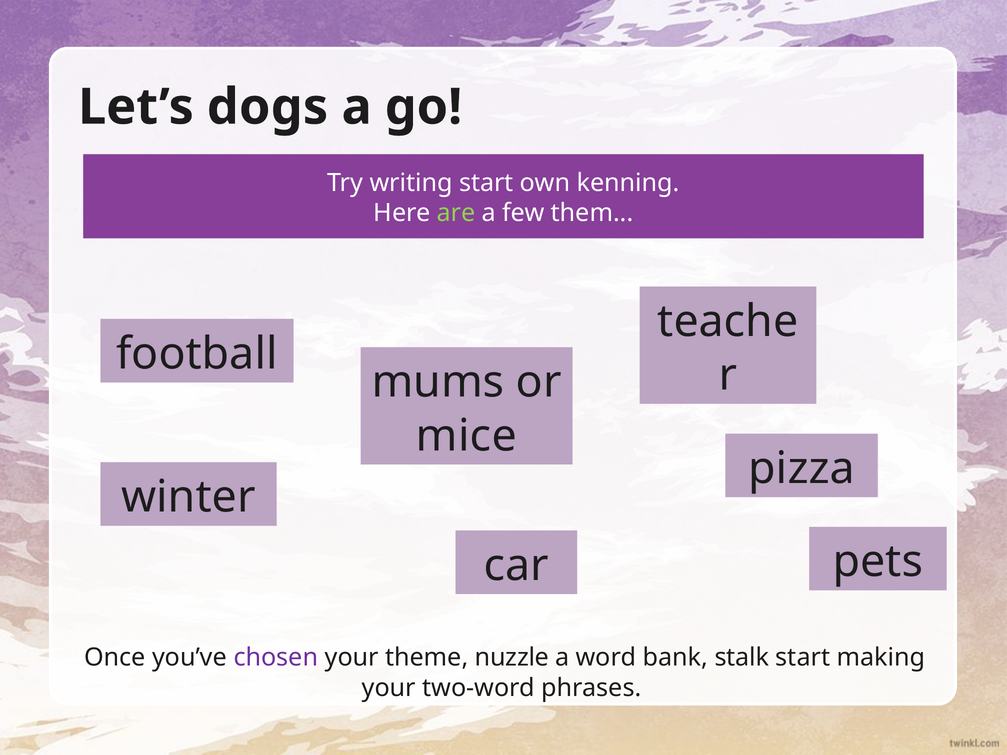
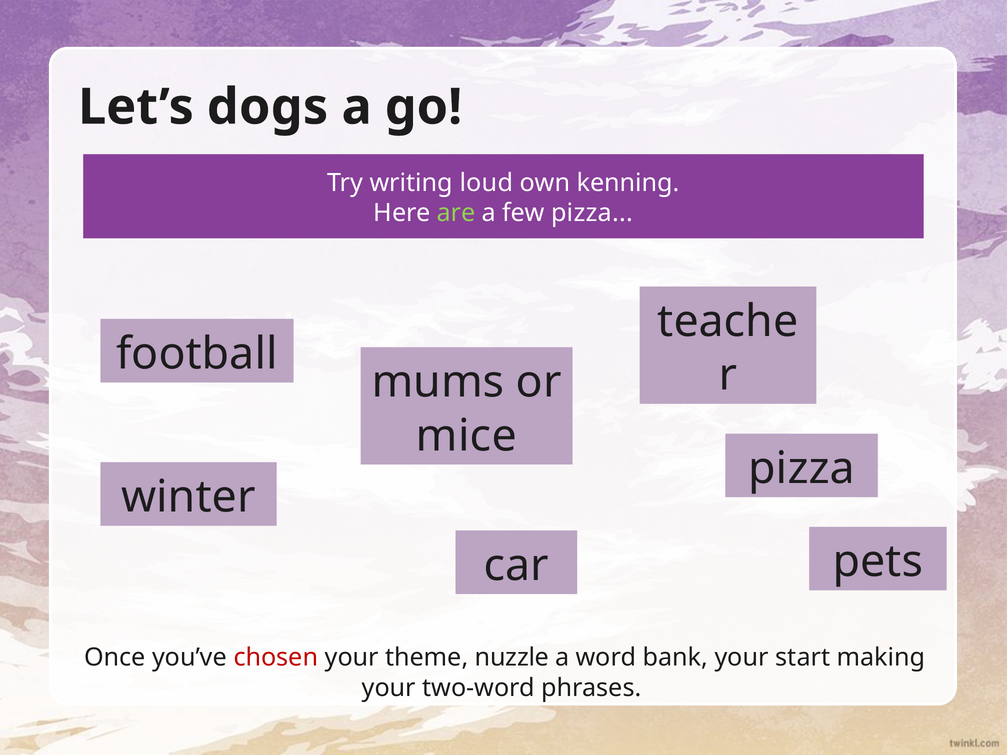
writing start: start -> loud
few them: them -> pizza
chosen colour: purple -> red
bank stalk: stalk -> your
